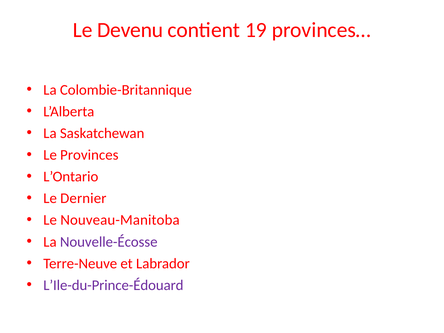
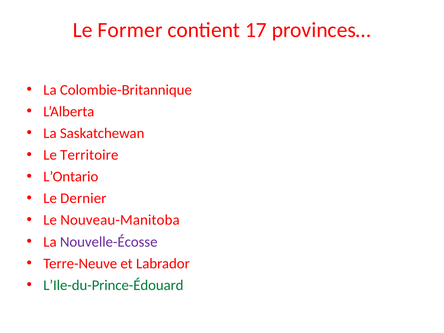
Devenu: Devenu -> Former
19: 19 -> 17
Provinces: Provinces -> Territoire
L’Ile-du-Prince-Édouard colour: purple -> green
